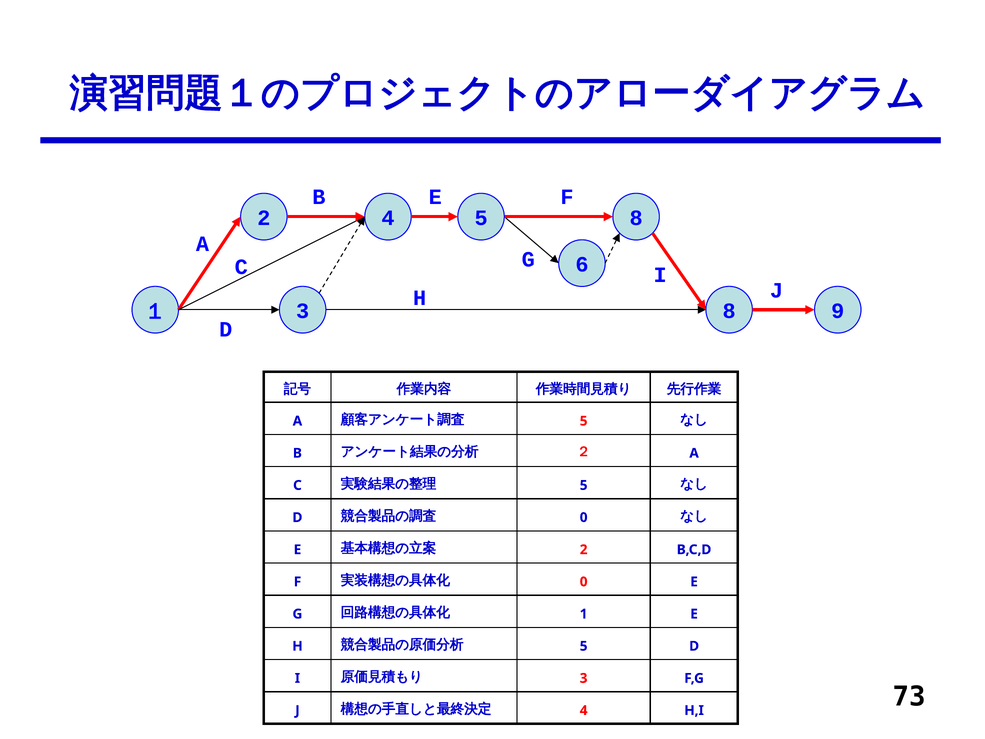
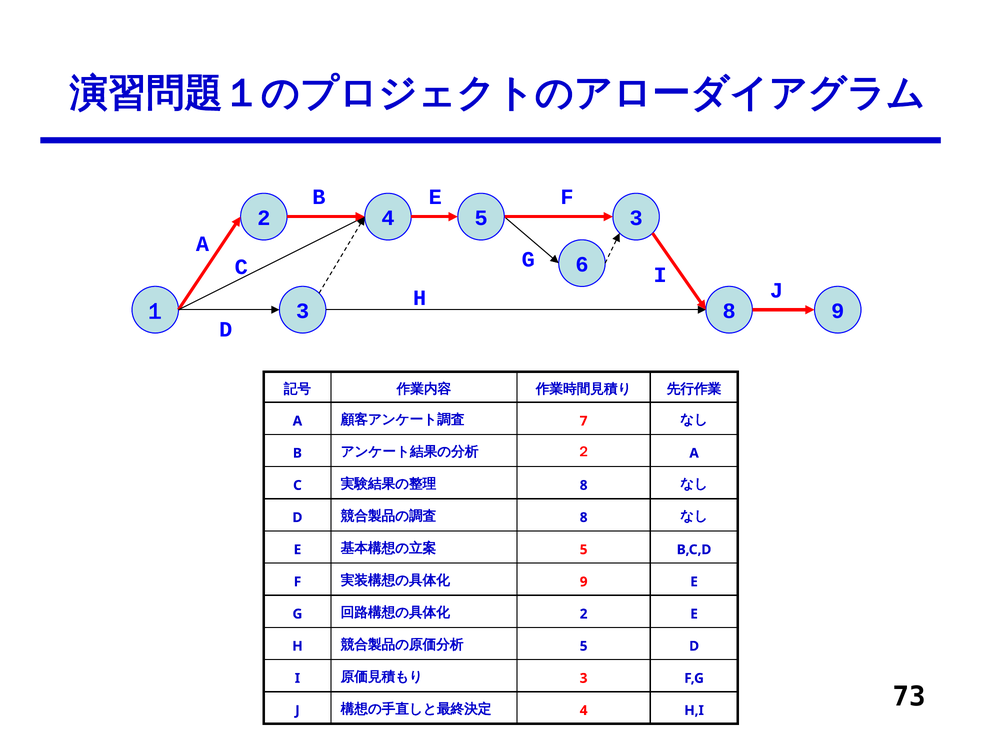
2 8: 8 -> 3
5 at (584, 421): 5 -> 7
5 at (584, 485): 5 -> 8
0 at (584, 517): 0 -> 8
2 at (584, 549): 2 -> 5
0 at (584, 582): 0 -> 9
1 at (584, 614): 1 -> 2
